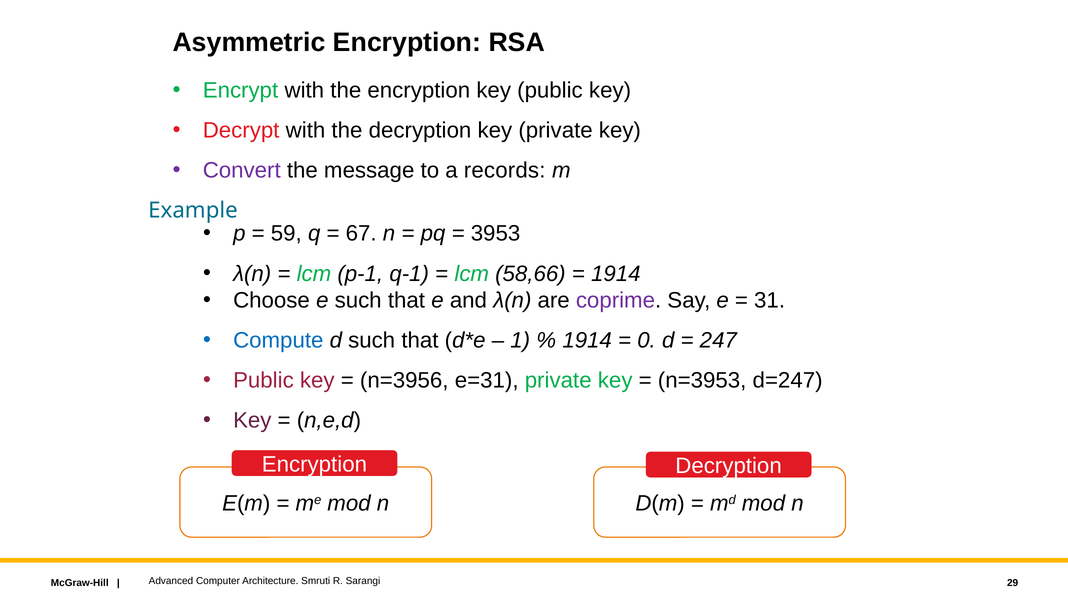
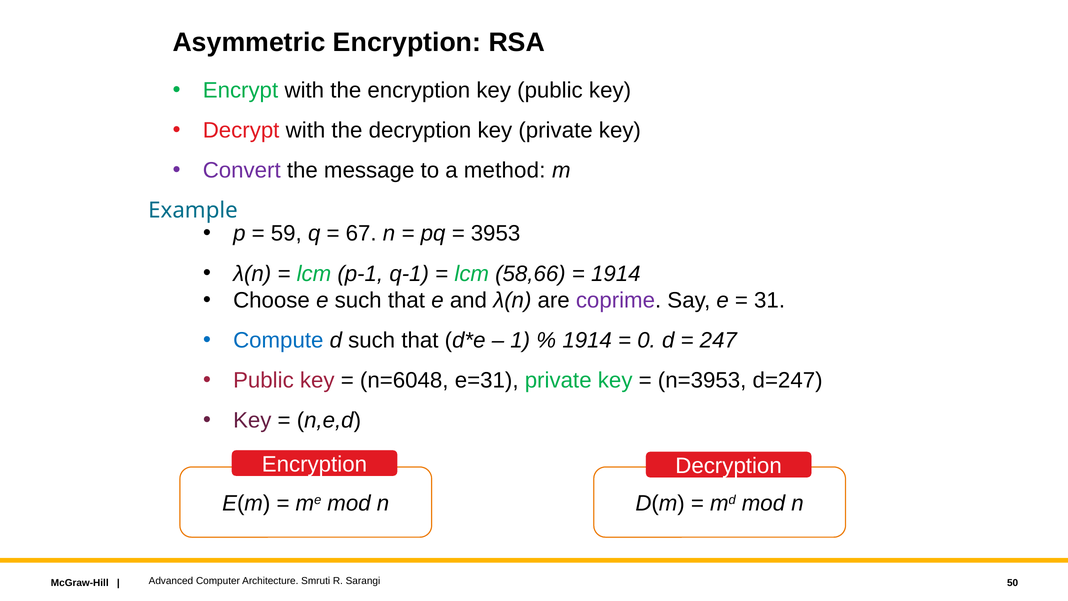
records: records -> method
n=3956: n=3956 -> n=6048
29: 29 -> 50
